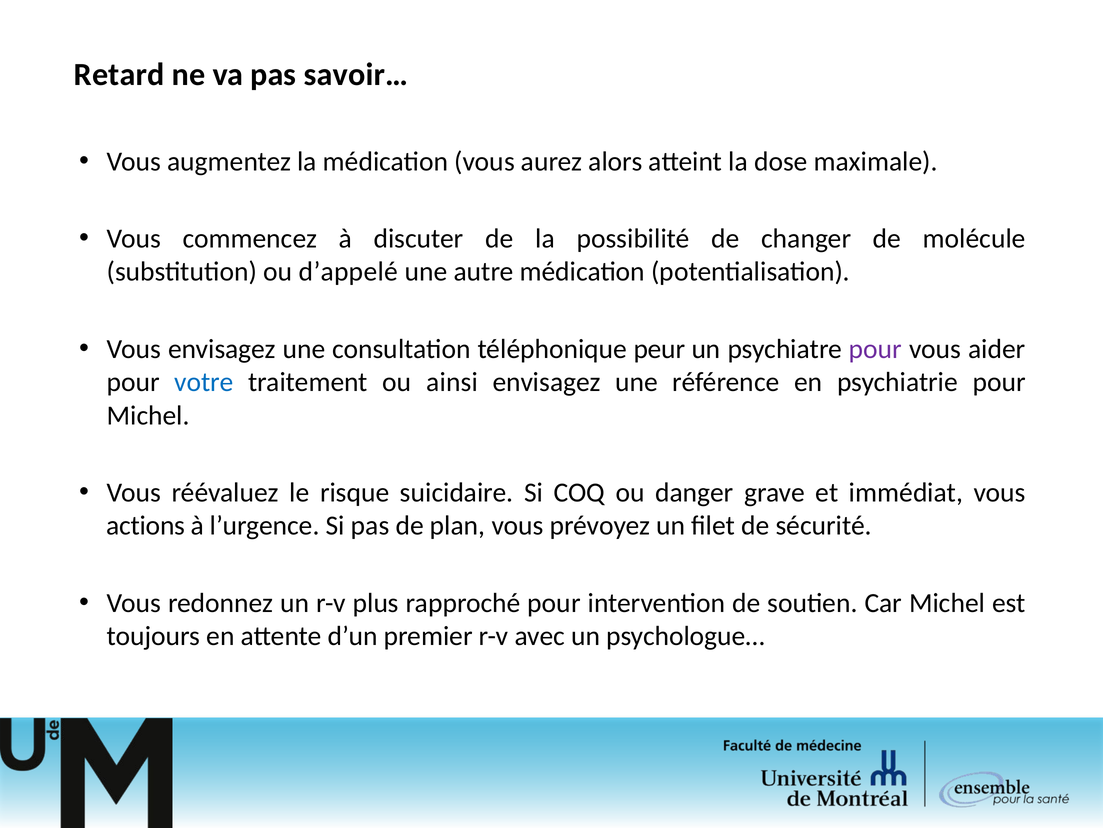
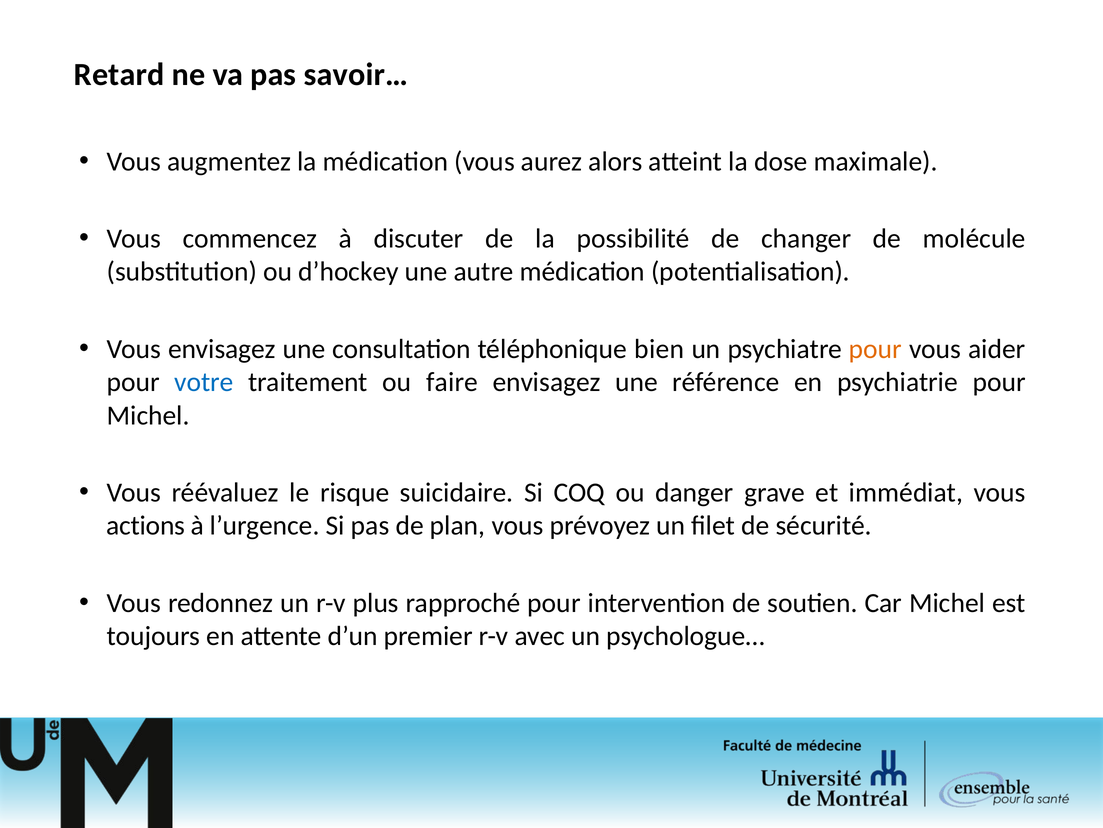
d’appelé: d’appelé -> d’hockey
peur: peur -> bien
pour at (875, 349) colour: purple -> orange
ainsi: ainsi -> faire
